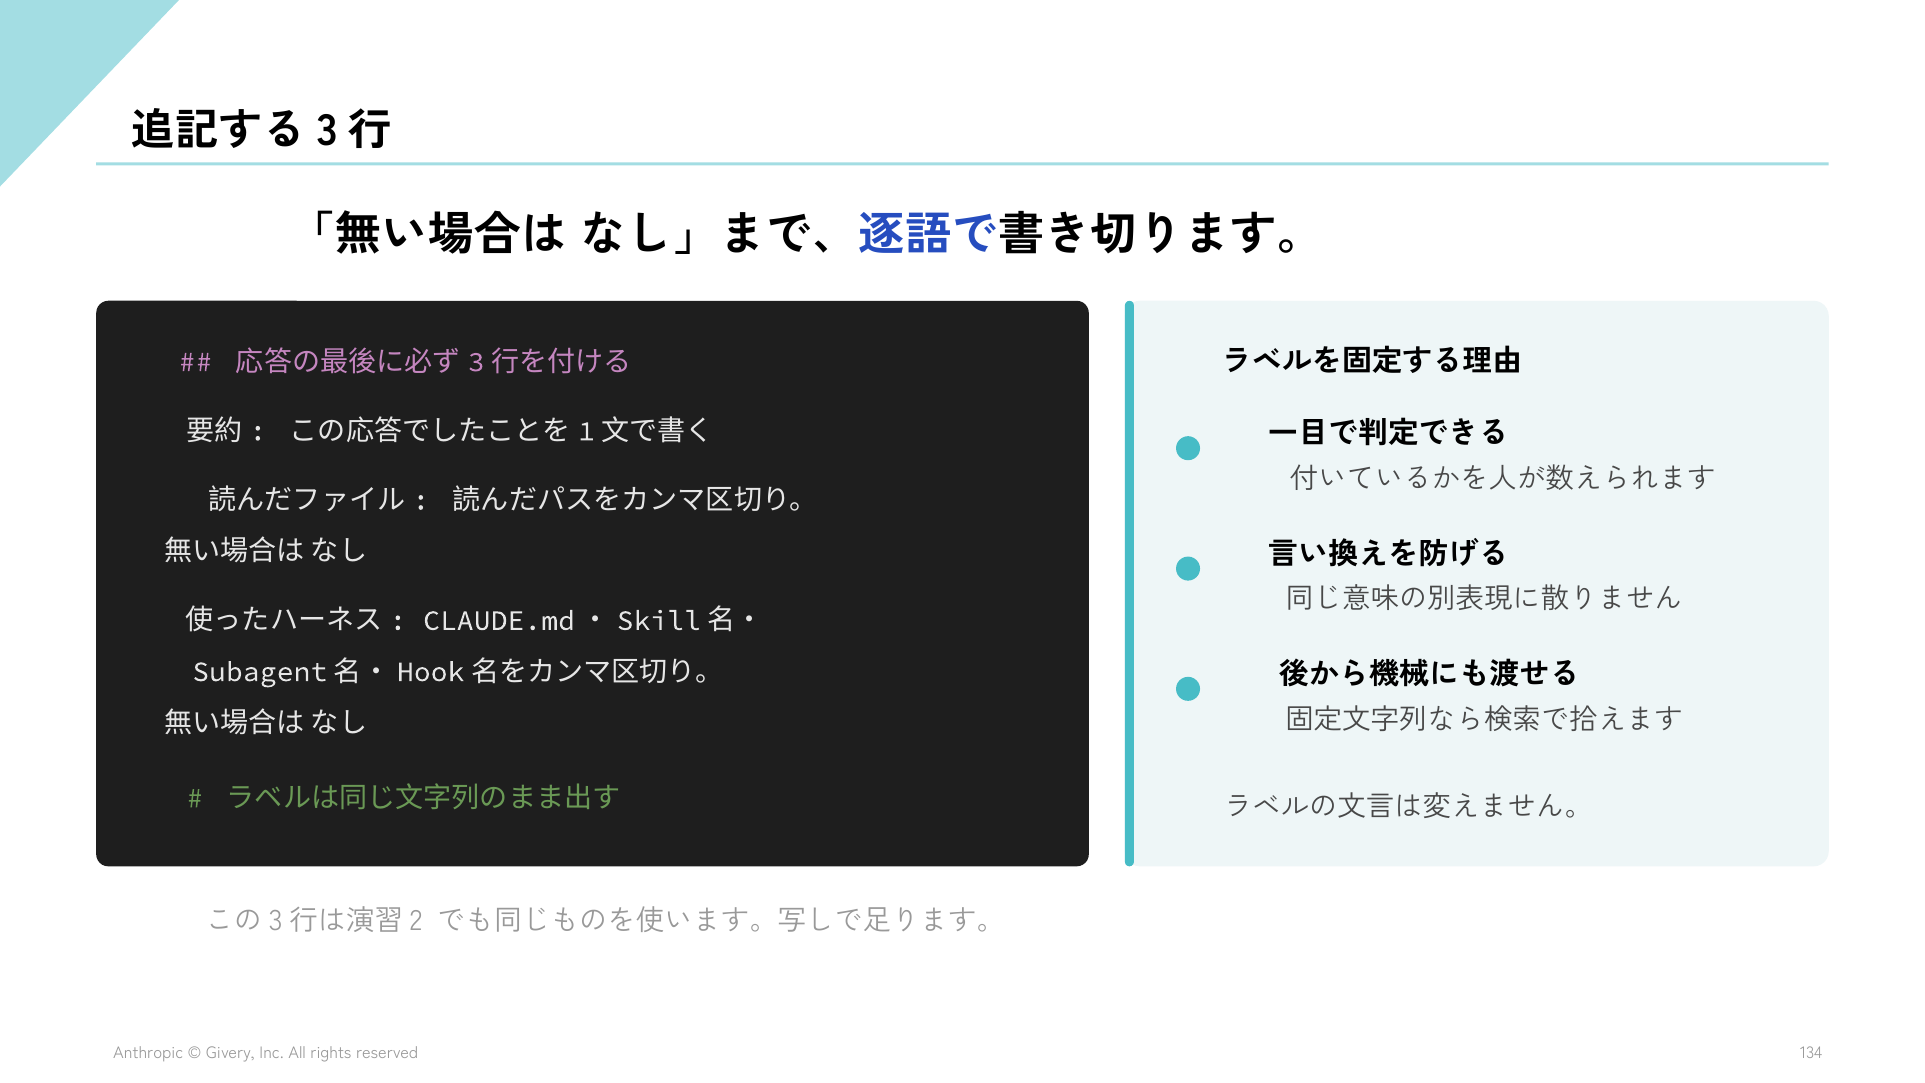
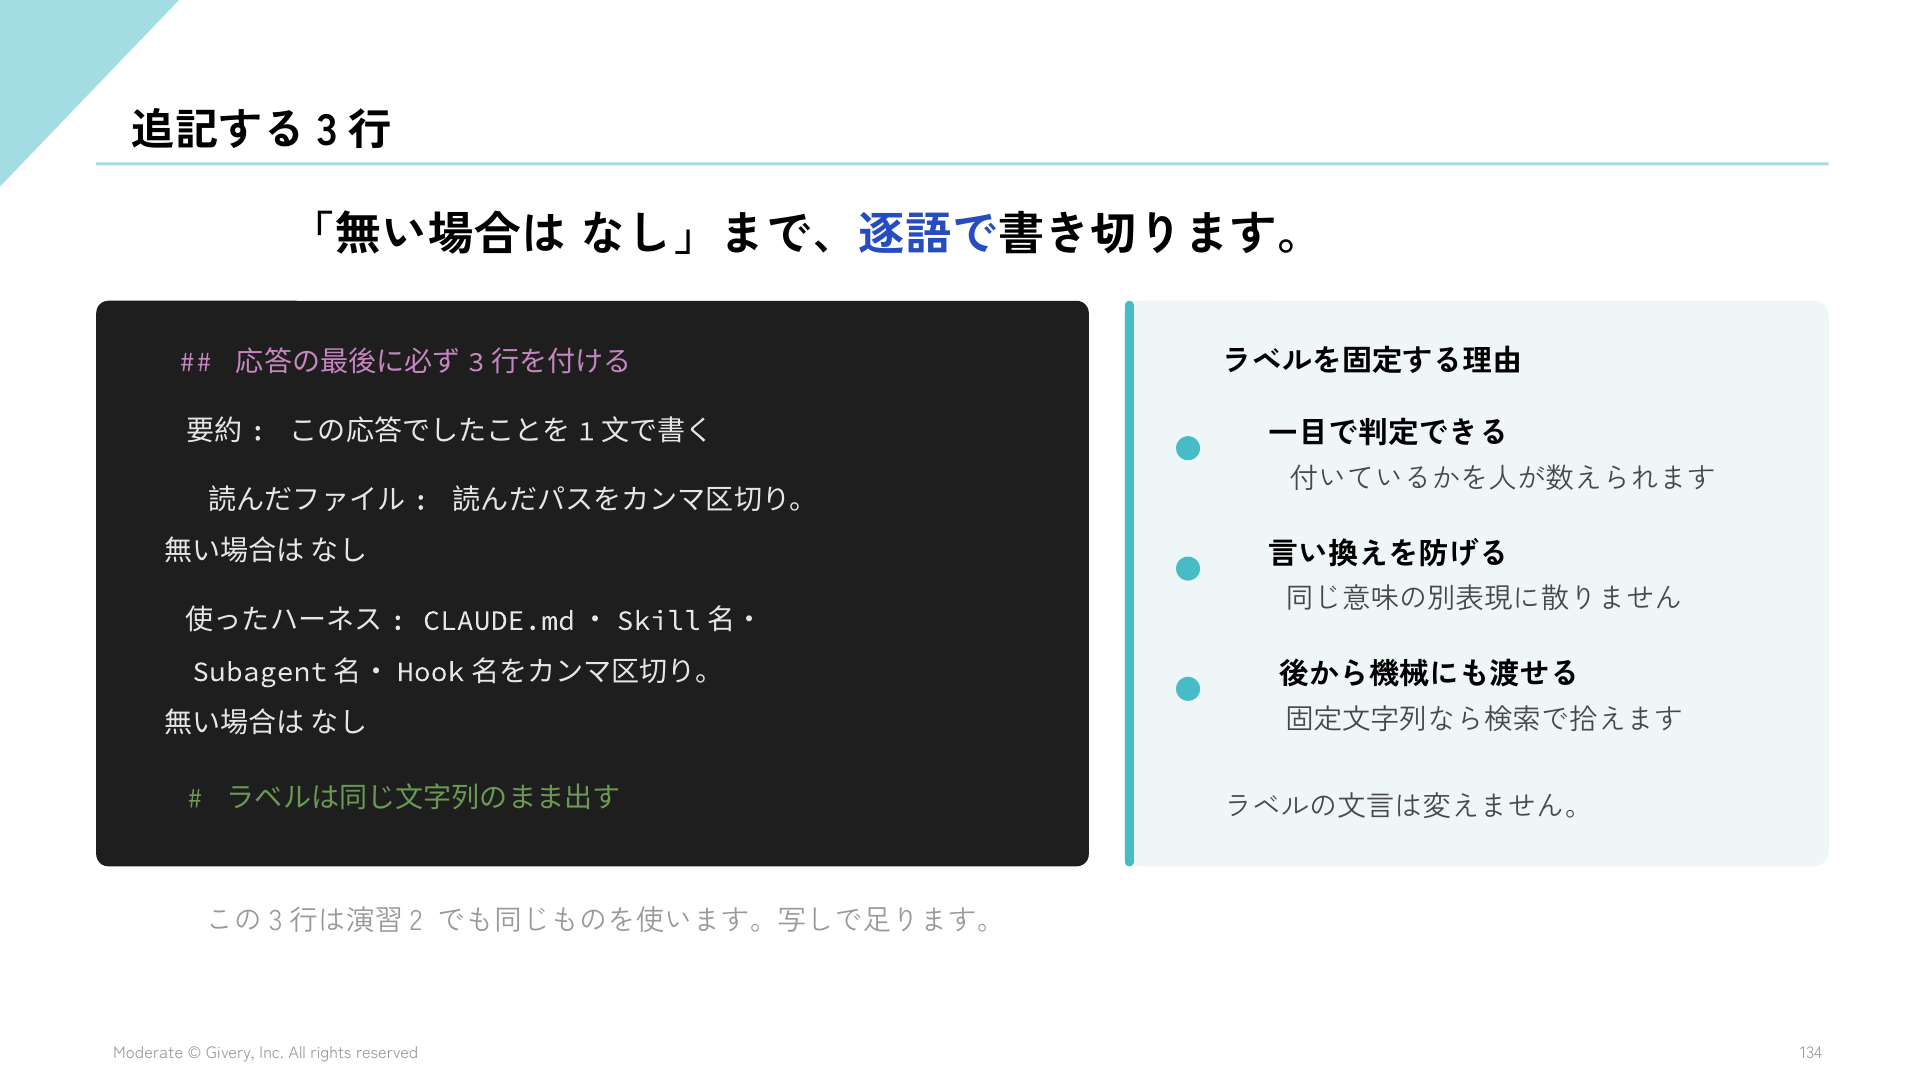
Anthropic: Anthropic -> Moderate
